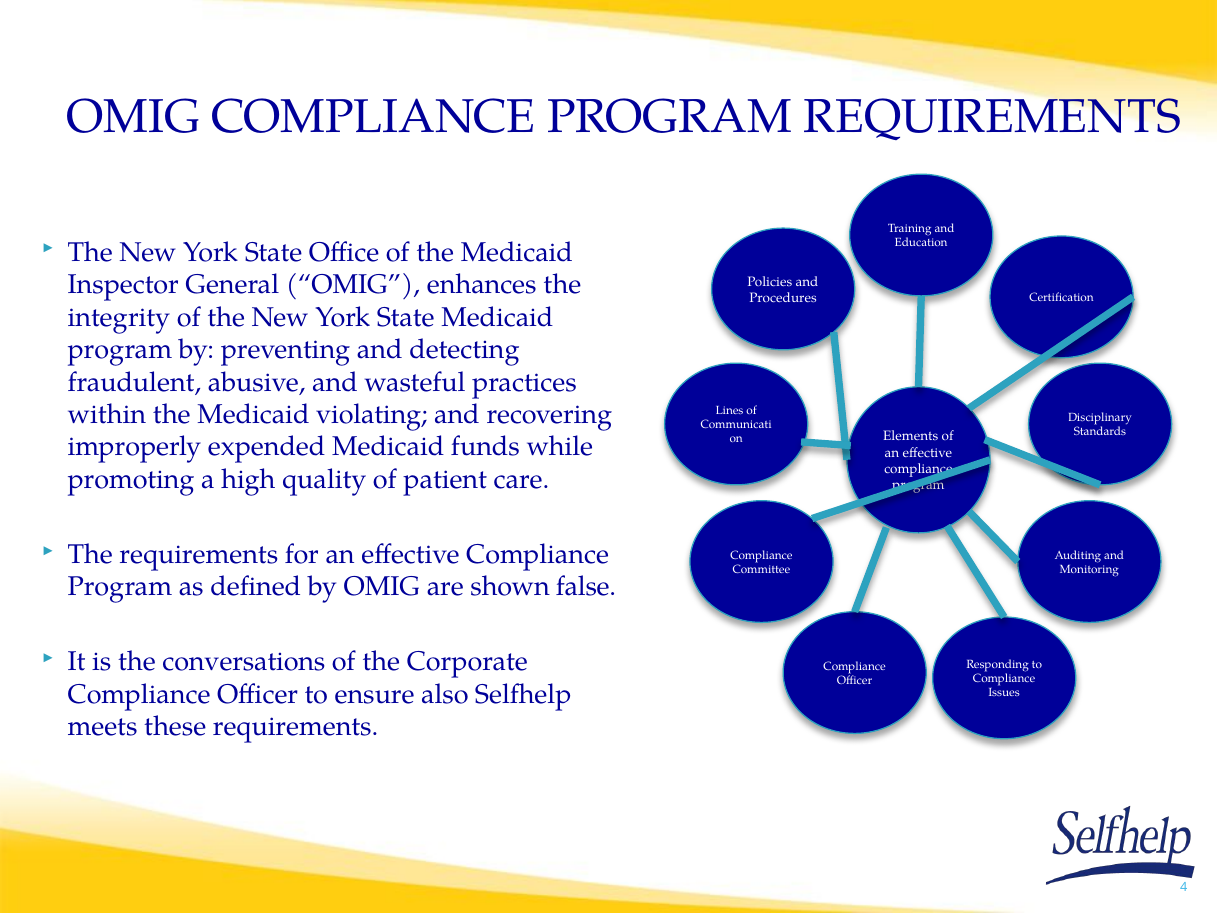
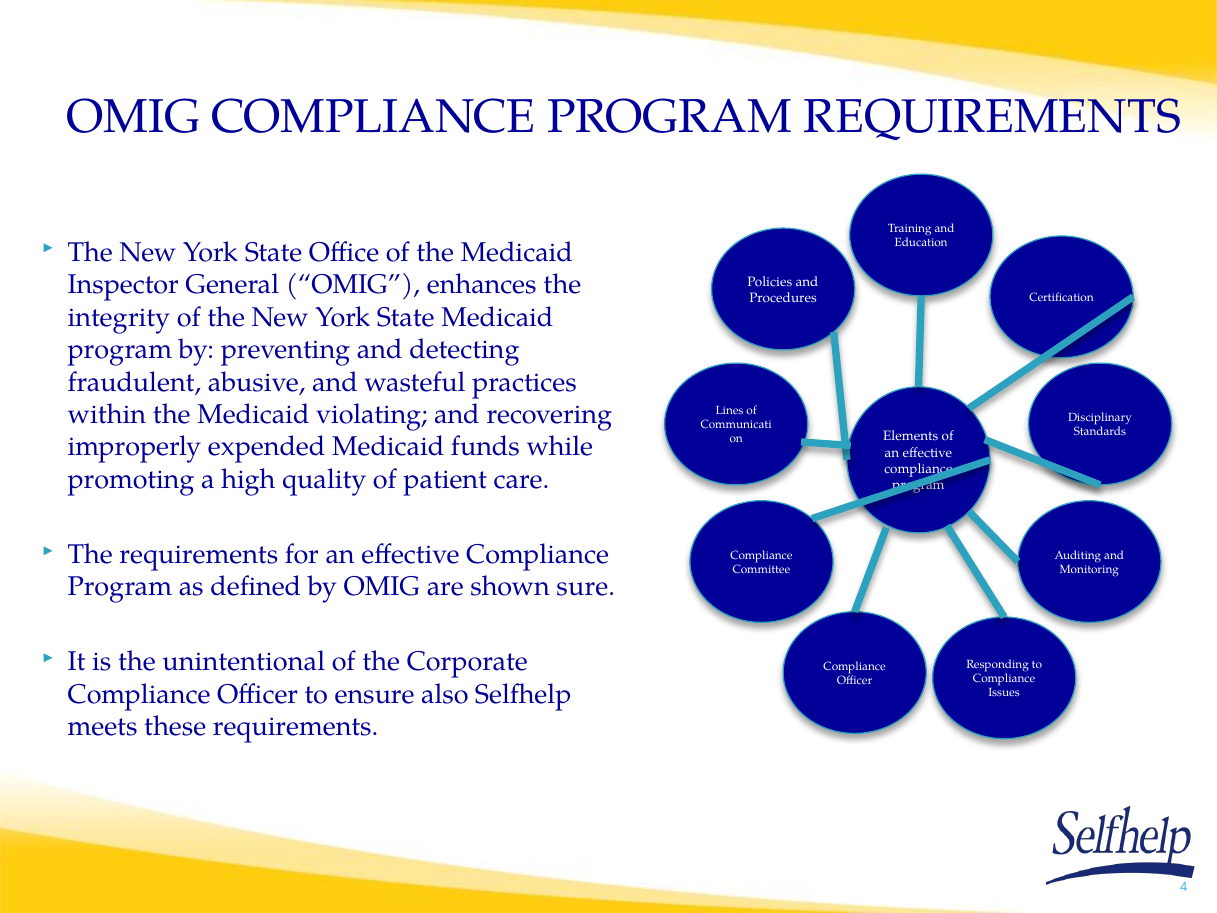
false: false -> sure
conversations: conversations -> unintentional
